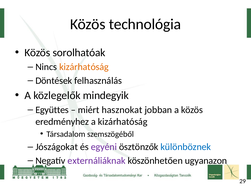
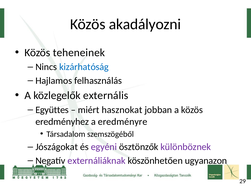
technológia: technológia -> akadályozni
sorolhatóak: sorolhatóak -> teheneinek
kizárhatóság at (84, 67) colour: orange -> blue
Döntések: Döntések -> Hajlamos
mindegyik: mindegyik -> externális
a kizárhatóság: kizárhatóság -> eredményre
különböznek colour: blue -> purple
